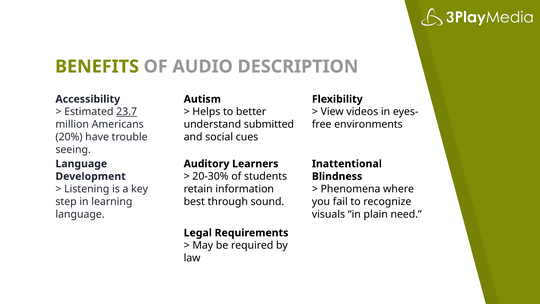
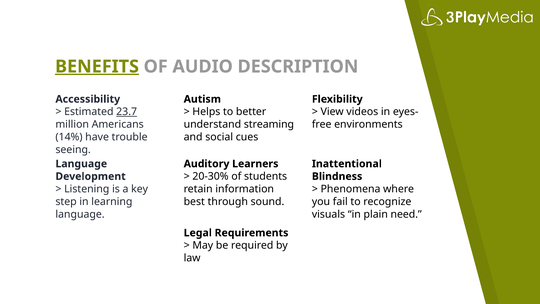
BENEFITS underline: none -> present
submitted: submitted -> streaming
20%: 20% -> 14%
